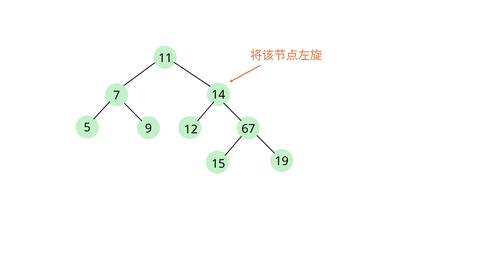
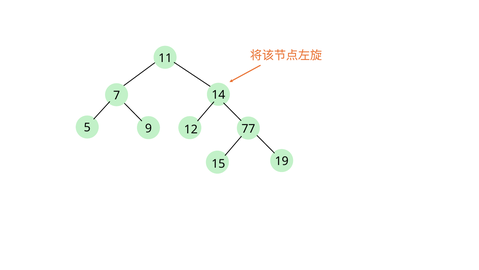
67: 67 -> 77
